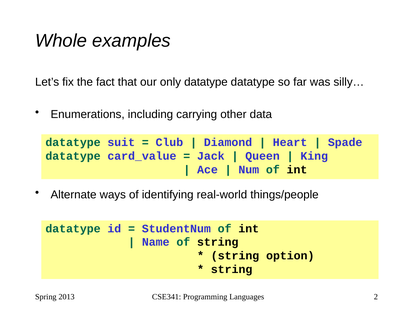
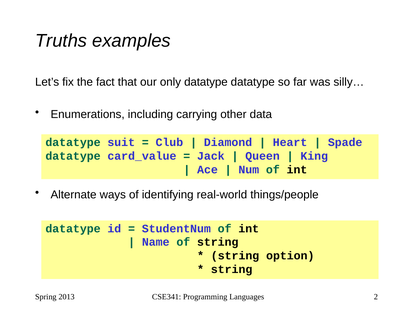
Whole: Whole -> Truths
